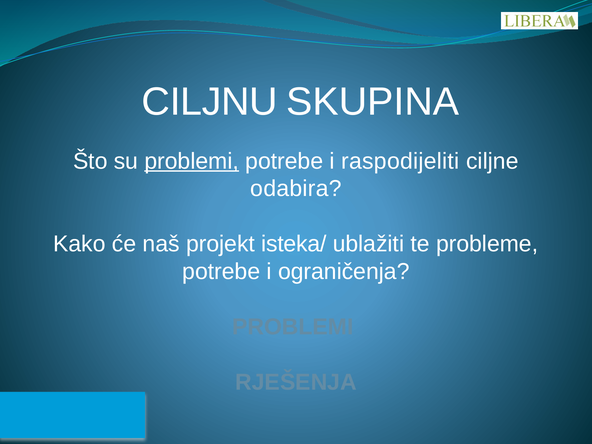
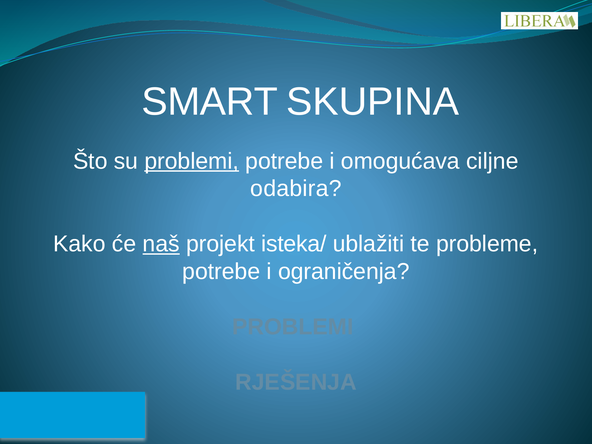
CILJNU: CILJNU -> SMART
raspodijeliti: raspodijeliti -> omogućava
naš underline: none -> present
